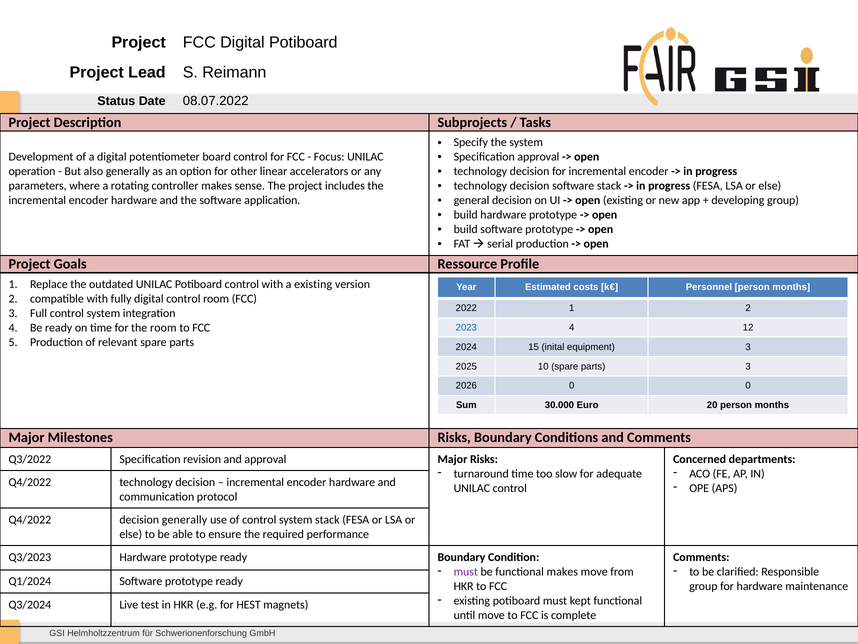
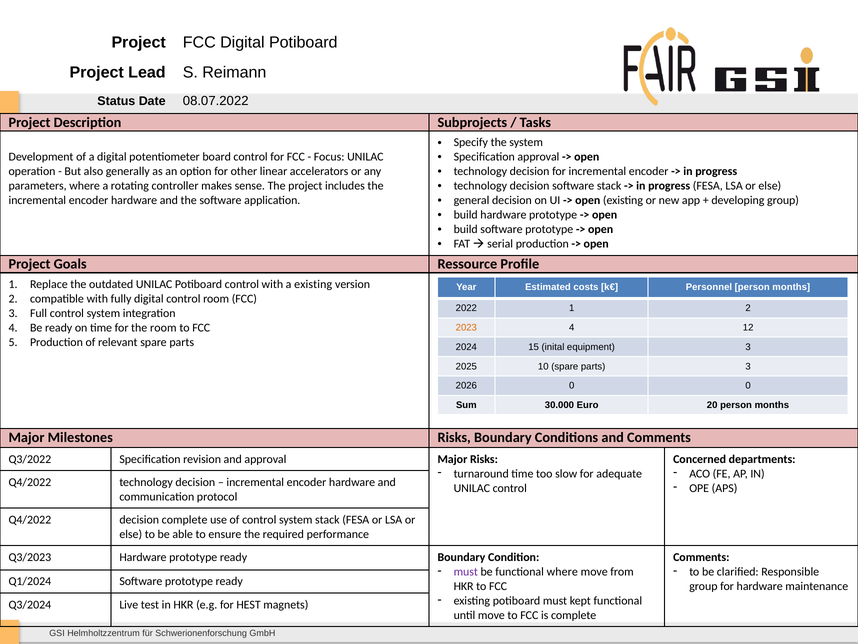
2023 colour: blue -> orange
decision generally: generally -> complete
functional makes: makes -> where
